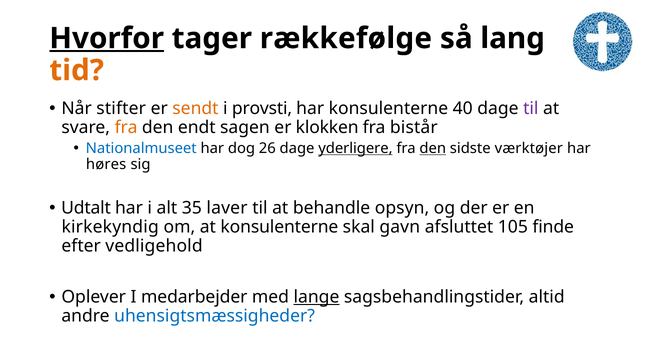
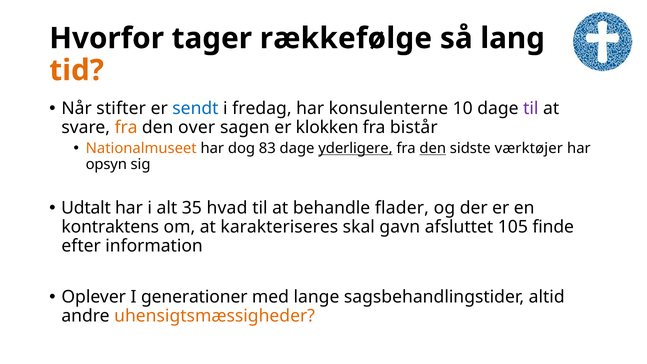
Hvorfor underline: present -> none
sendt colour: orange -> blue
provsti: provsti -> fredag
40: 40 -> 10
endt: endt -> over
Nationalmuseet colour: blue -> orange
26: 26 -> 83
høres: høres -> opsyn
laver: laver -> hvad
opsyn: opsyn -> flader
kirkekyndig: kirkekyndig -> kontraktens
at konsulenterne: konsulenterne -> karakteriseres
vedligehold: vedligehold -> information
medarbejder: medarbejder -> generationer
lange underline: present -> none
uhensigtsmæssigheder colour: blue -> orange
